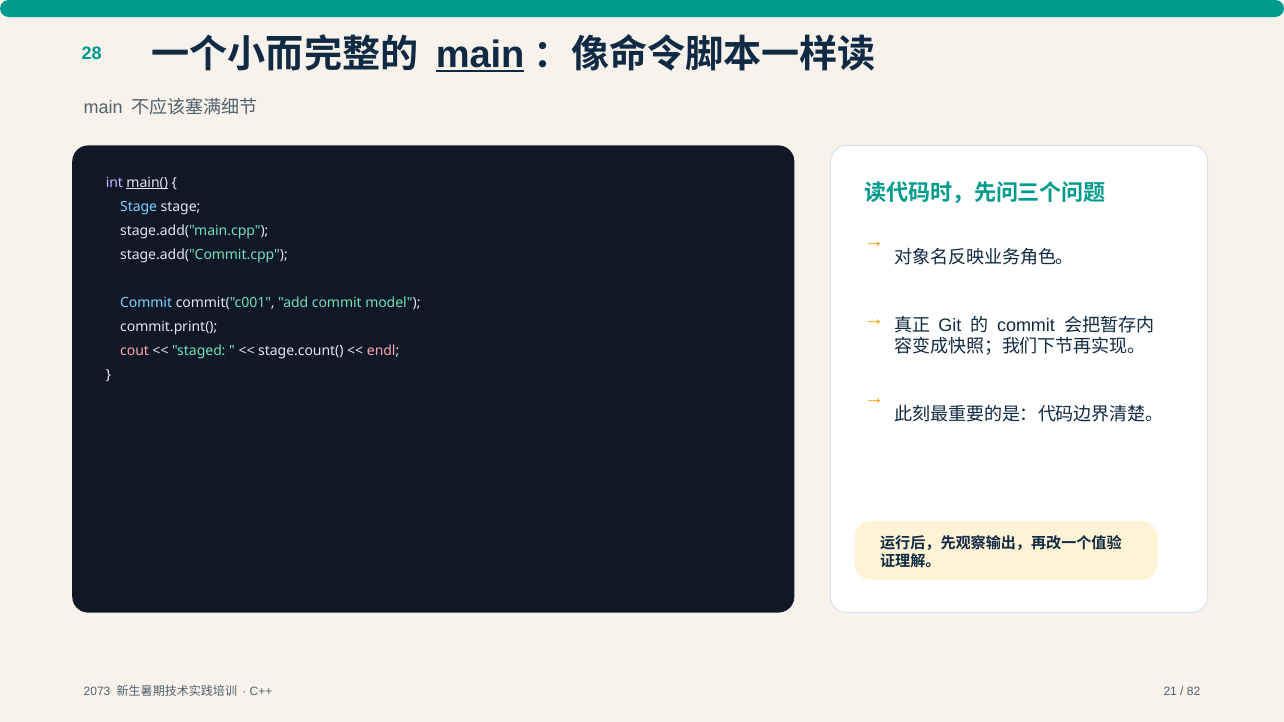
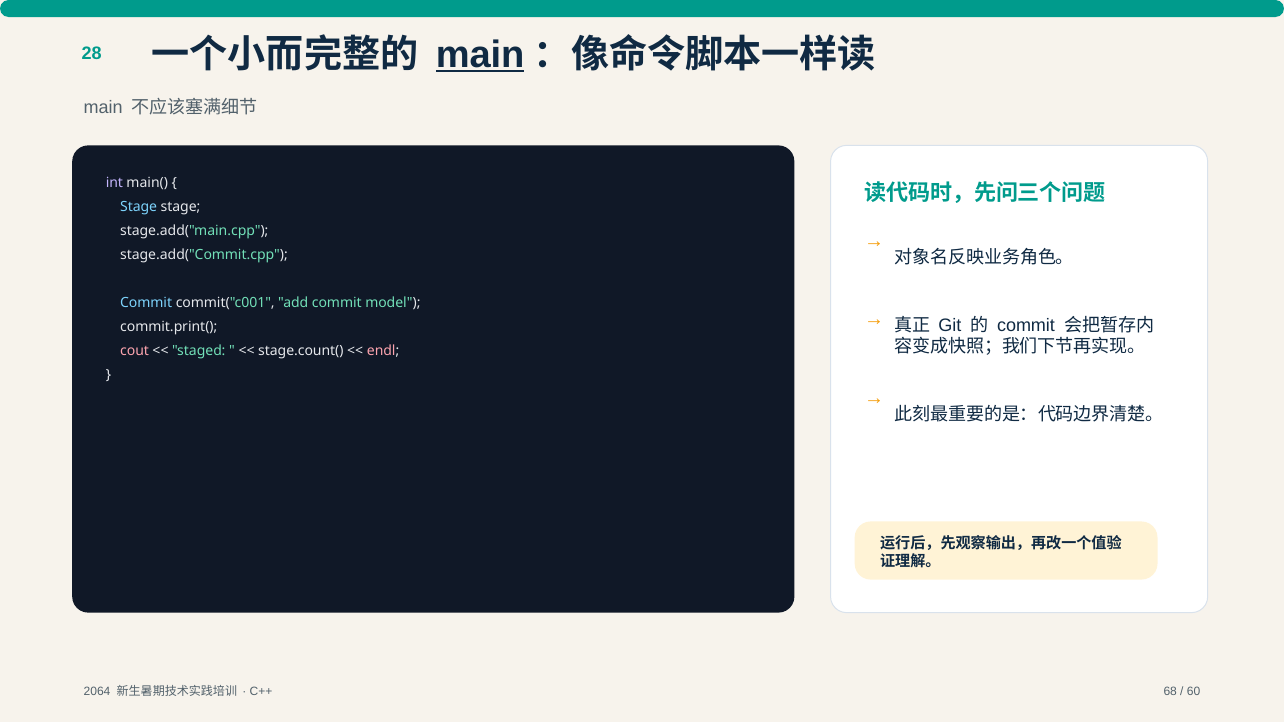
main( underline: present -> none
2073: 2073 -> 2064
21: 21 -> 68
82: 82 -> 60
